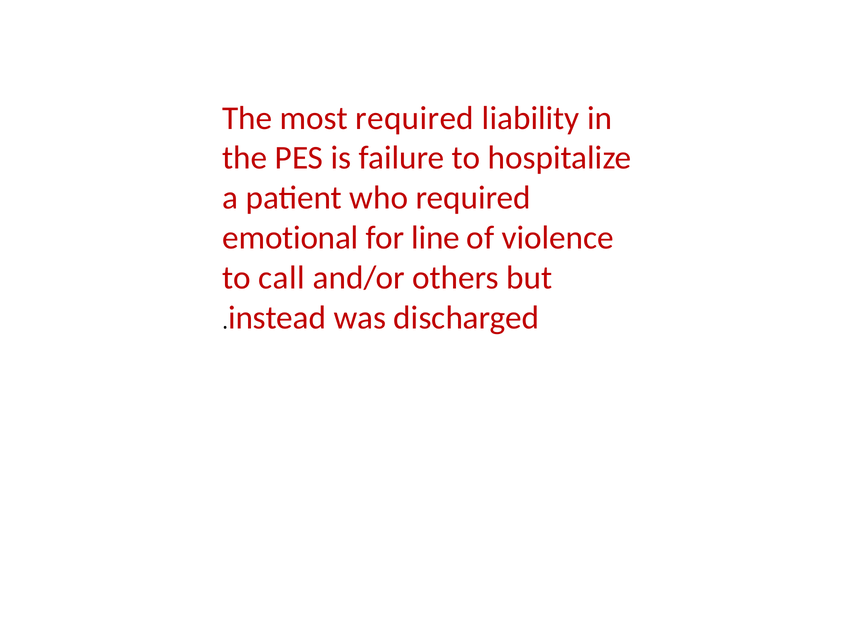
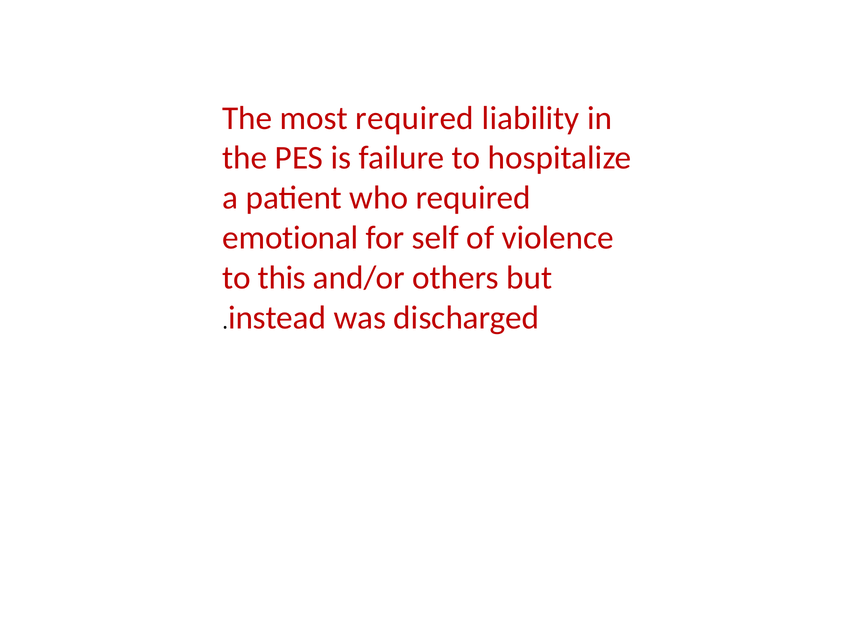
line: line -> self
call: call -> this
